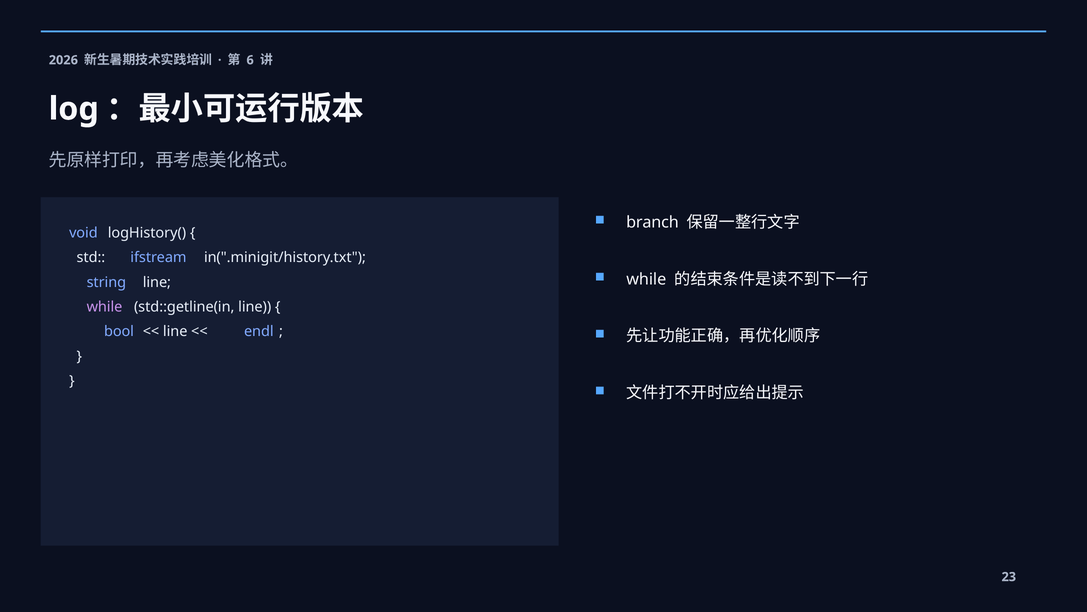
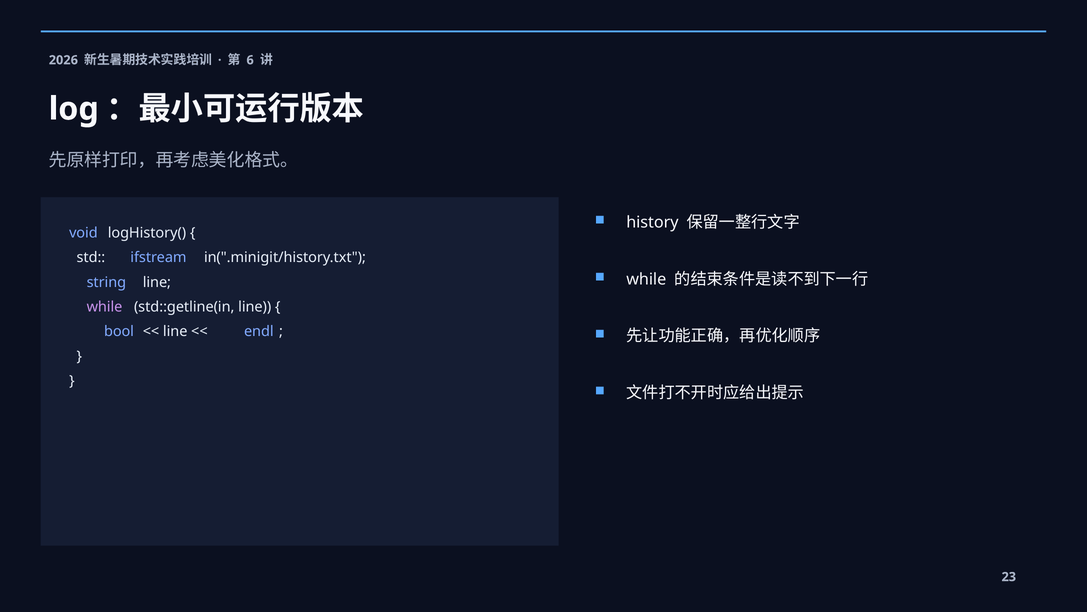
branch: branch -> history
